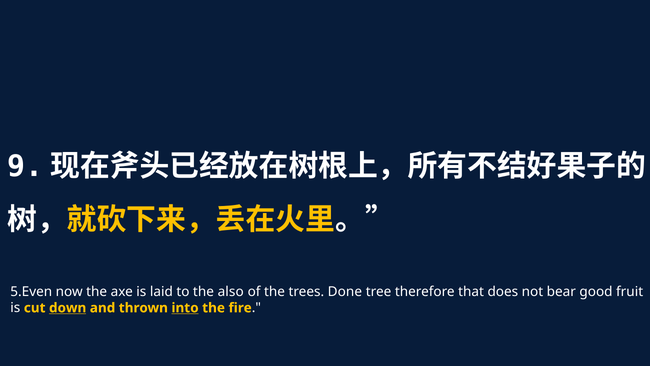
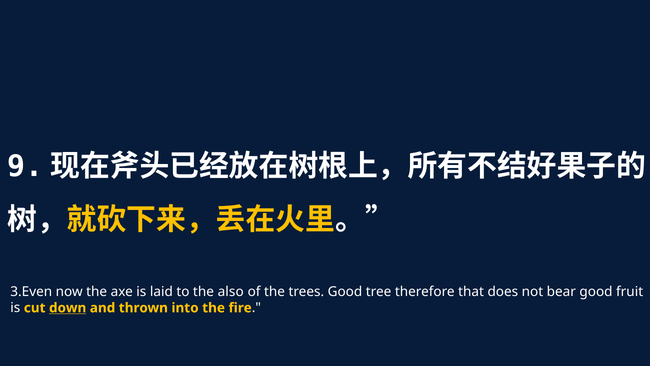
5.Even: 5.Even -> 3.Even
trees Done: Done -> Good
into underline: present -> none
